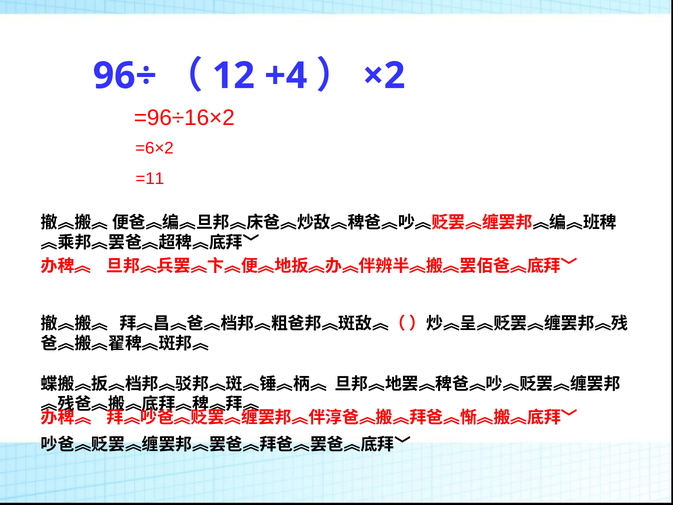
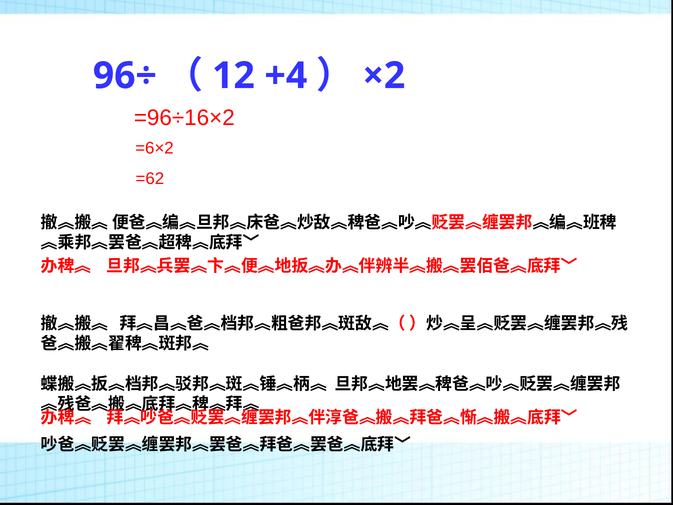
=11: =11 -> =62
